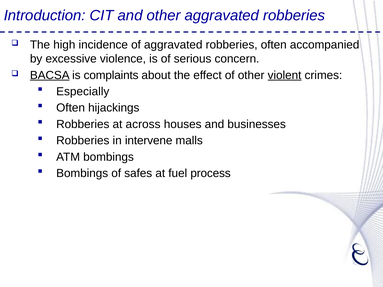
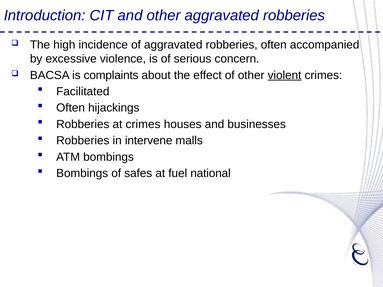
BACSA underline: present -> none
Especially: Especially -> Facilitated
at across: across -> crimes
process: process -> national
